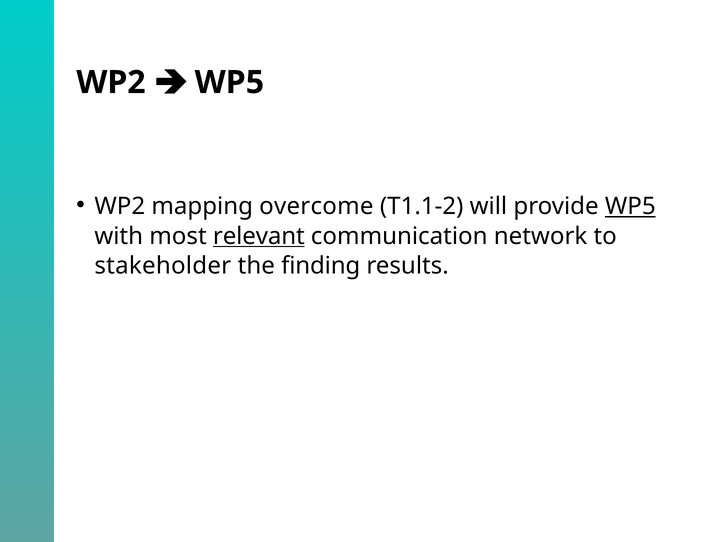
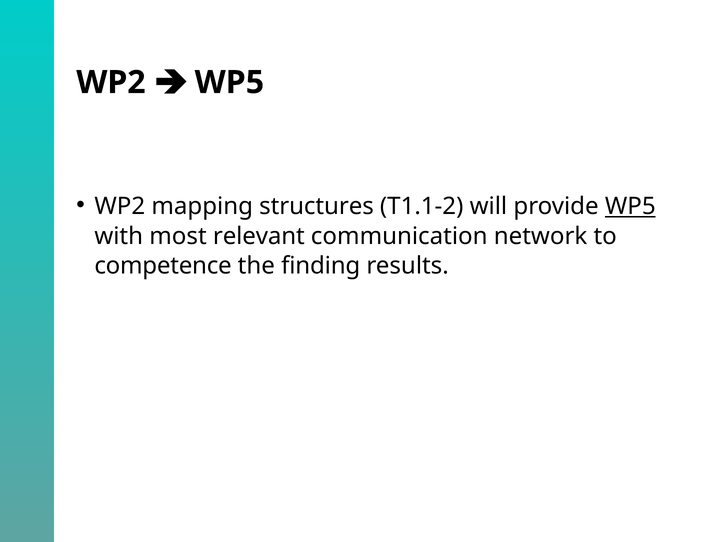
overcome: overcome -> structures
relevant underline: present -> none
stakeholder: stakeholder -> competence
